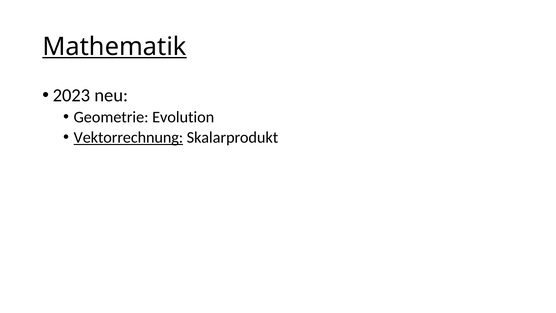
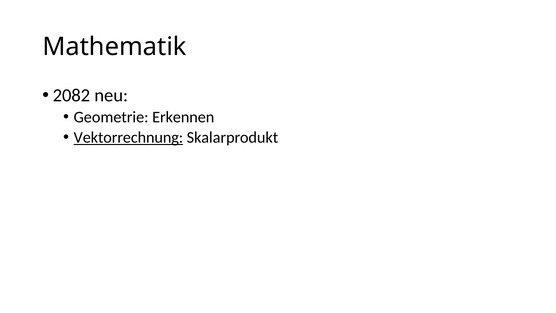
Mathematik underline: present -> none
2023: 2023 -> 2082
Evolution: Evolution -> Erkennen
